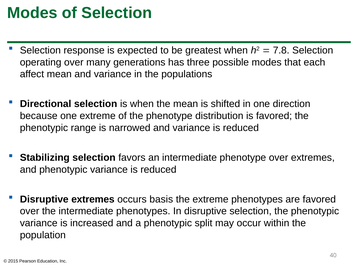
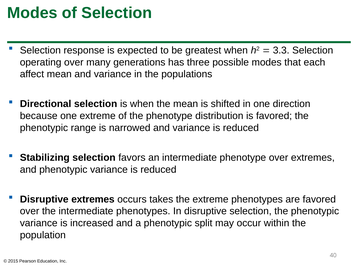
7.8: 7.8 -> 3.3
basis: basis -> takes
